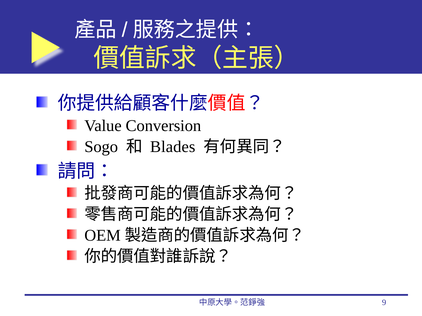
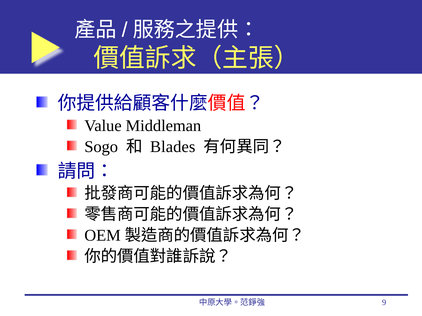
Conversion: Conversion -> Middleman
